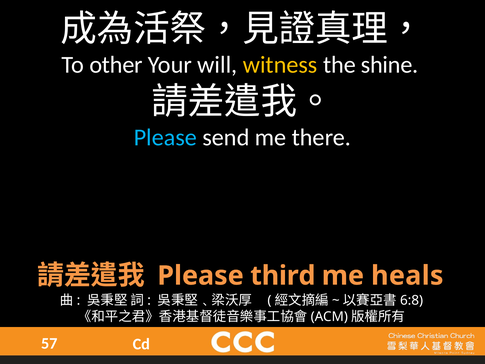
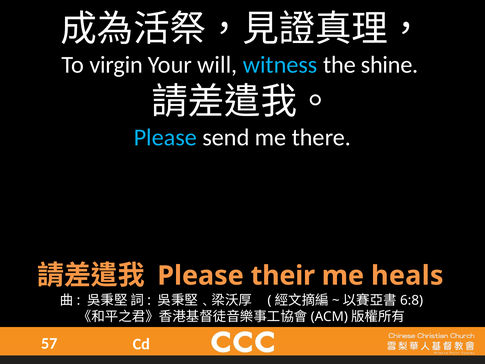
other: other -> virgin
witness colour: yellow -> light blue
third: third -> their
